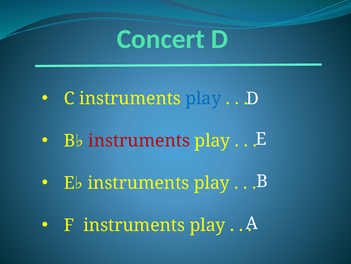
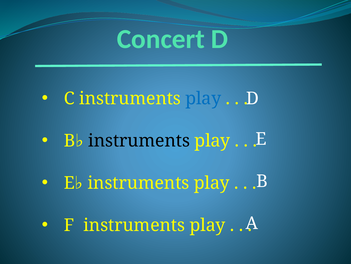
instruments at (139, 140) colour: red -> black
